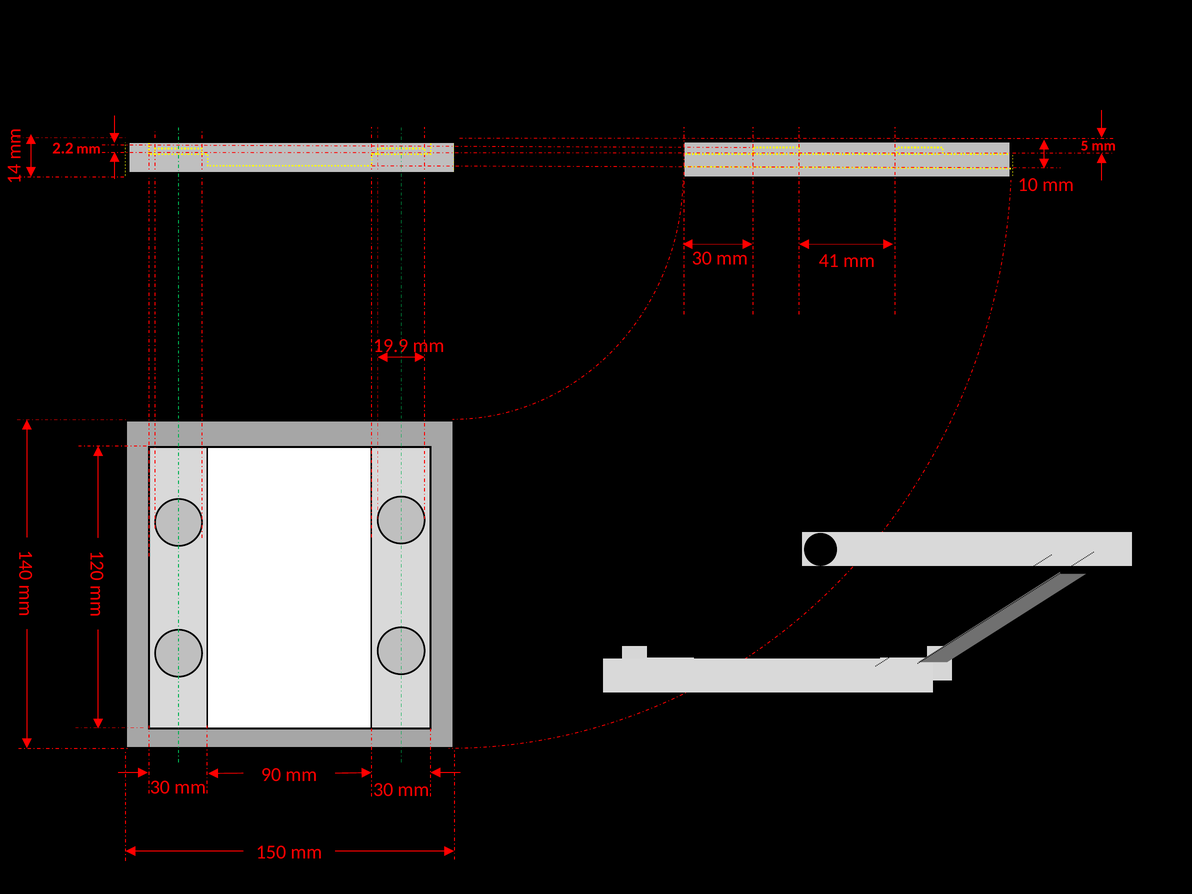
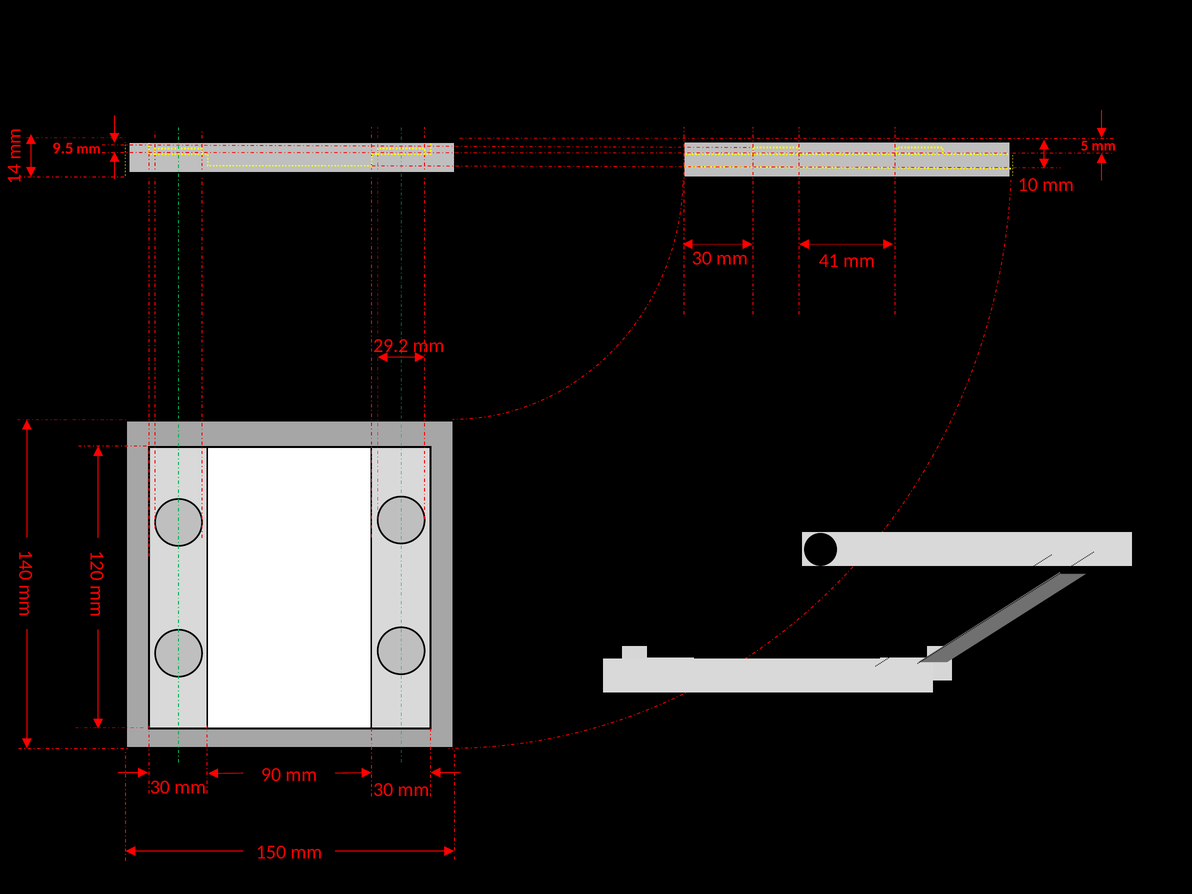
2.2: 2.2 -> 9.5
19.9: 19.9 -> 29.2
